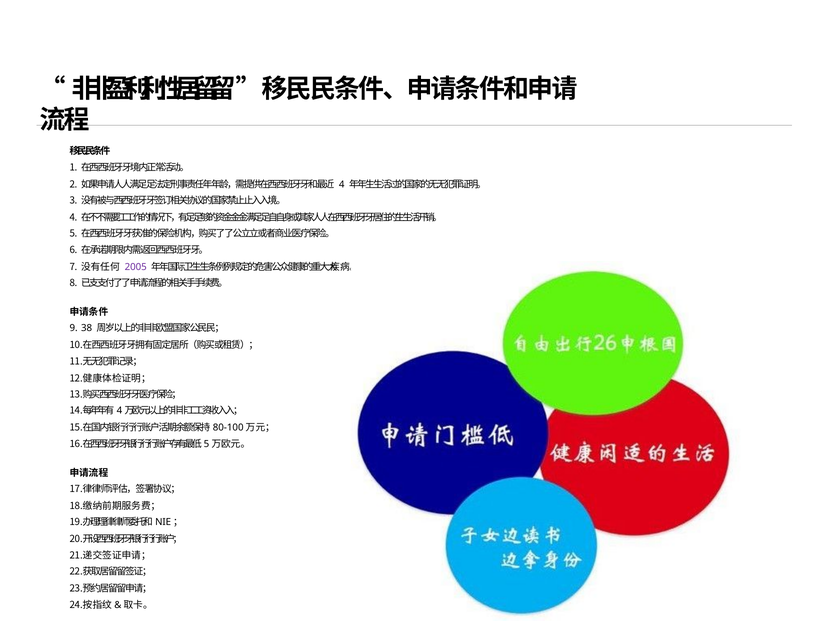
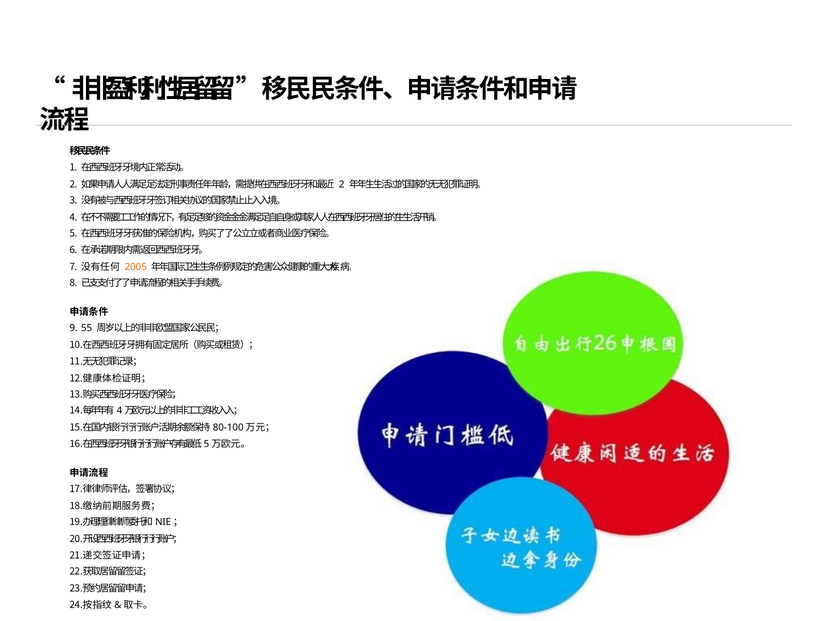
4 at (342, 184): 4 -> 2
2005 colour: purple -> orange
38: 38 -> 55
